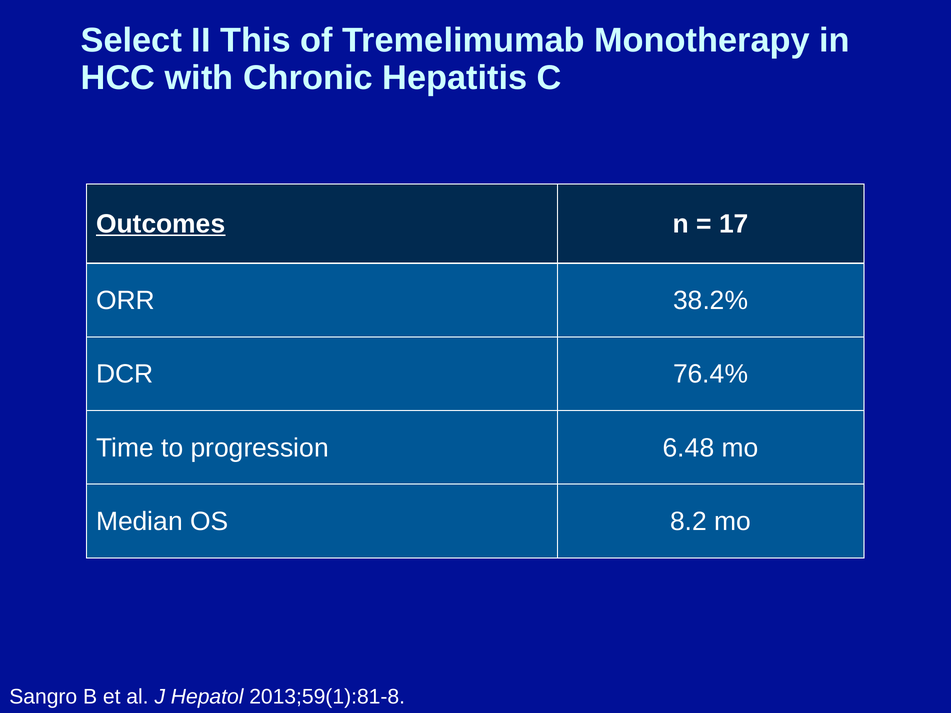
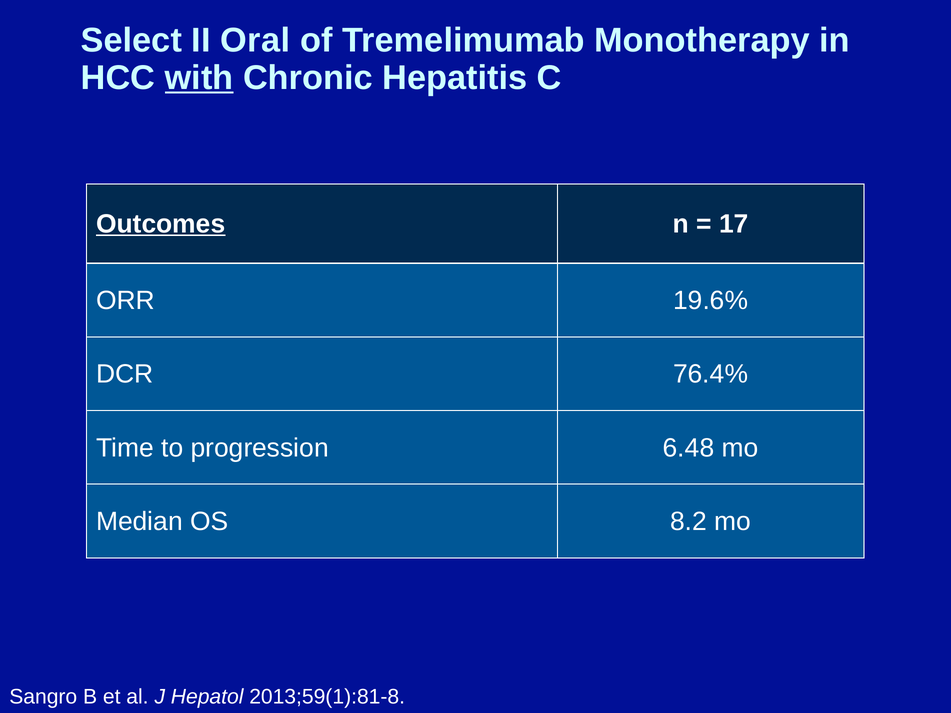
This: This -> Oral
with underline: none -> present
38.2%: 38.2% -> 19.6%
